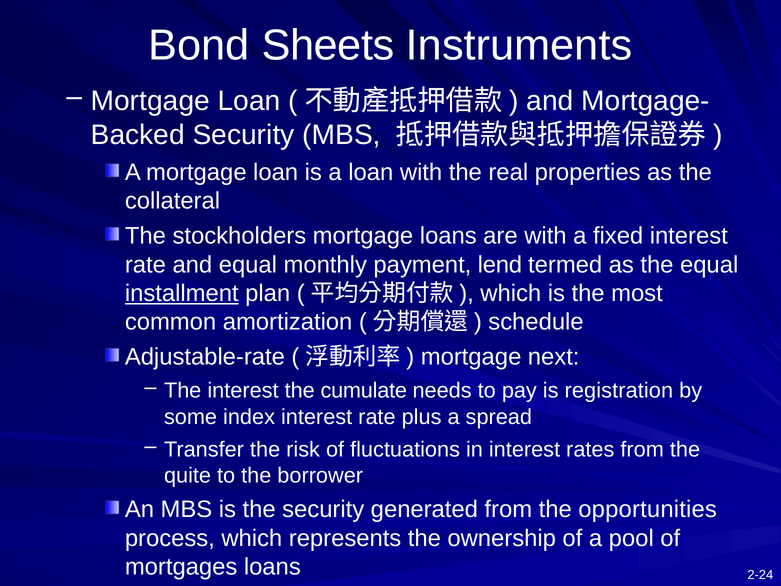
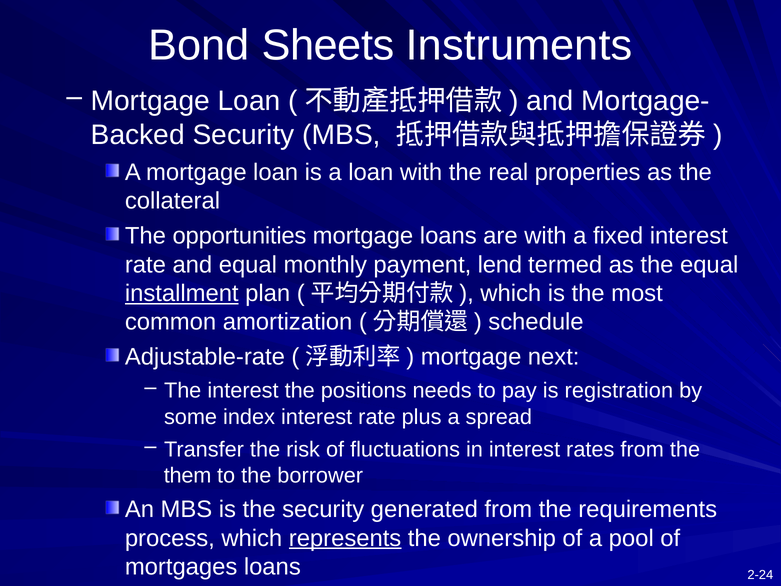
stockholders: stockholders -> opportunities
cumulate: cumulate -> positions
quite: quite -> them
opportunities: opportunities -> requirements
represents underline: none -> present
